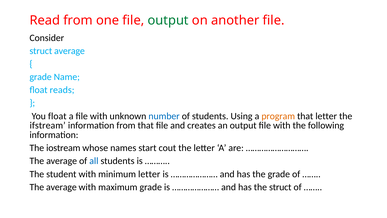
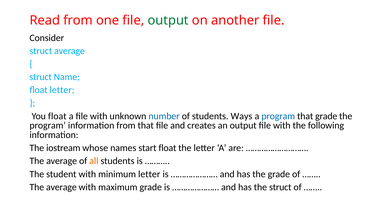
grade at (41, 77): grade -> struct
float reads: reads -> letter
Using: Using -> Ways
program at (278, 116) colour: orange -> blue
that letter: letter -> grade
ifstream at (48, 125): ifstream -> program
start cout: cout -> float
all colour: blue -> orange
